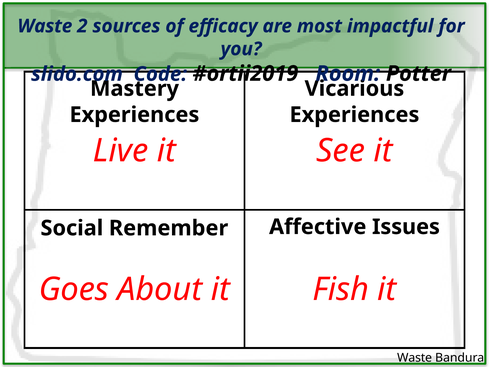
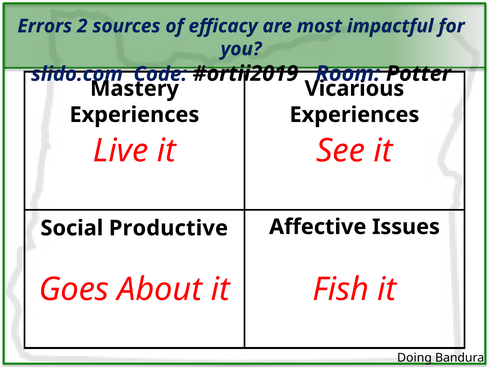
Waste at (45, 26): Waste -> Errors
Remember: Remember -> Productive
Waste at (415, 358): Waste -> Doing
